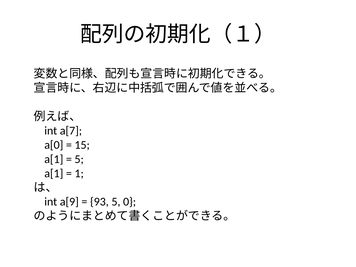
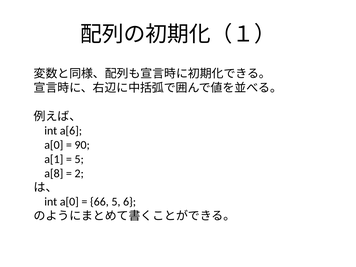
a[7: a[7 -> a[6
15: 15 -> 90
a[1 at (54, 173): a[1 -> a[8
1: 1 -> 2
int a[9: a[9 -> a[0
93: 93 -> 66
0: 0 -> 6
